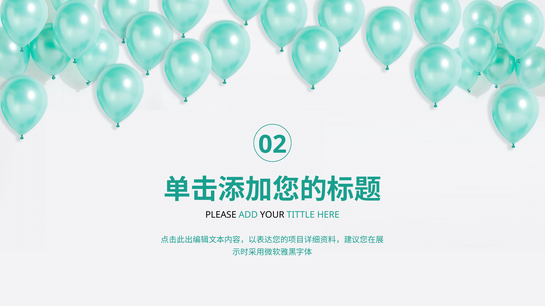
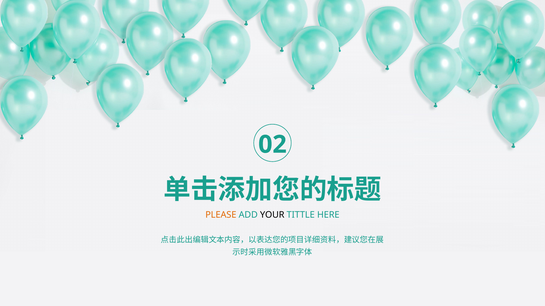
PLEASE colour: black -> orange
